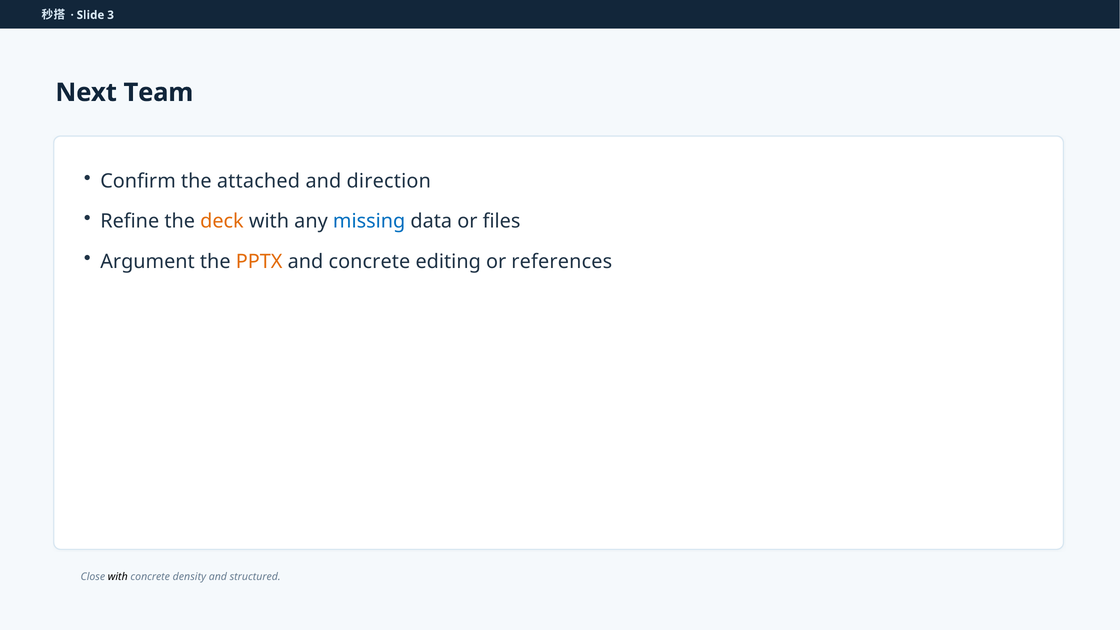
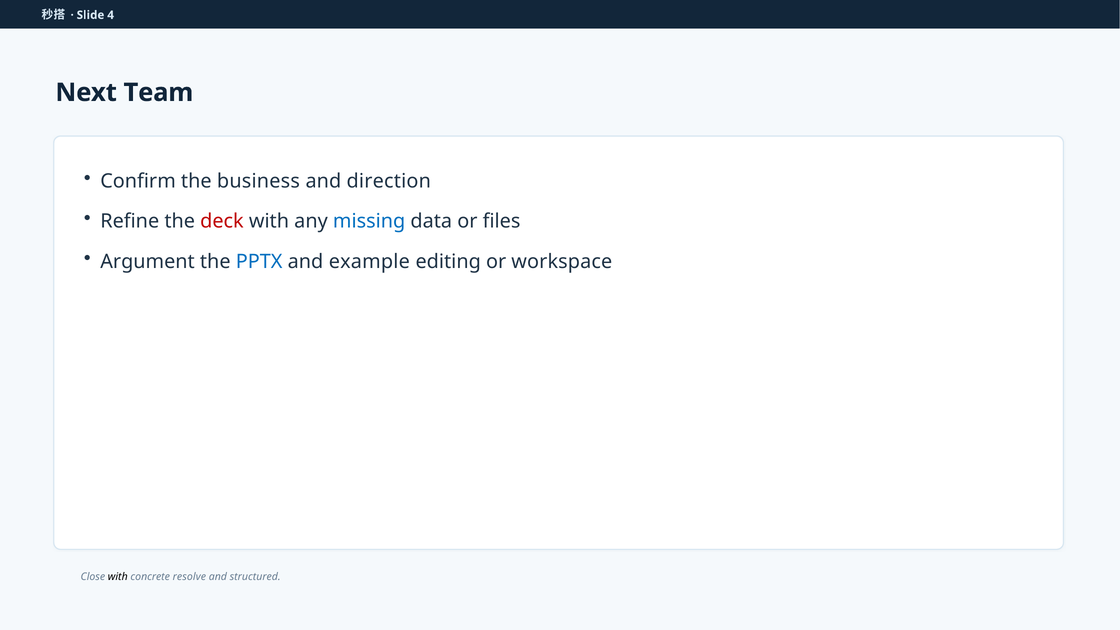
3: 3 -> 4
attached: attached -> business
deck colour: orange -> red
PPTX colour: orange -> blue
and concrete: concrete -> example
references: references -> workspace
density: density -> resolve
